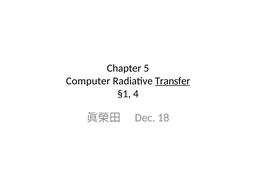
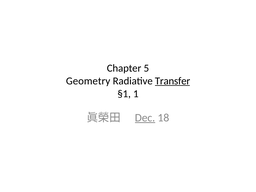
Computer: Computer -> Geometry
4: 4 -> 1
Dec underline: none -> present
